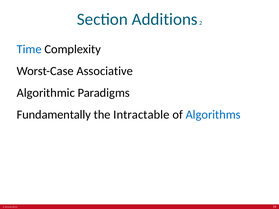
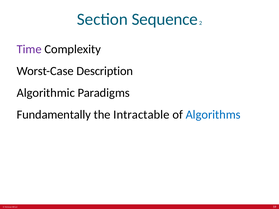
Additions: Additions -> Sequence
Time colour: blue -> purple
Associative: Associative -> Description
